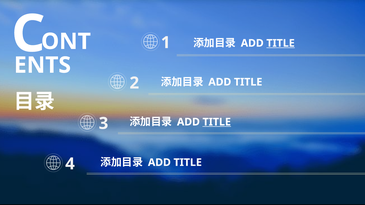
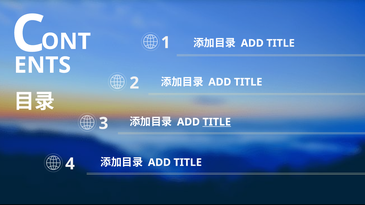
TITLE at (281, 43) underline: present -> none
